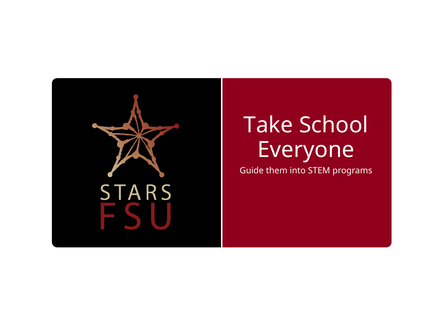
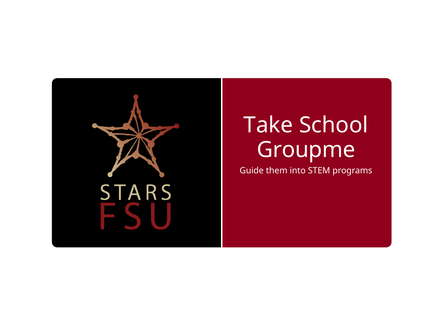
Everyone: Everyone -> Groupme
